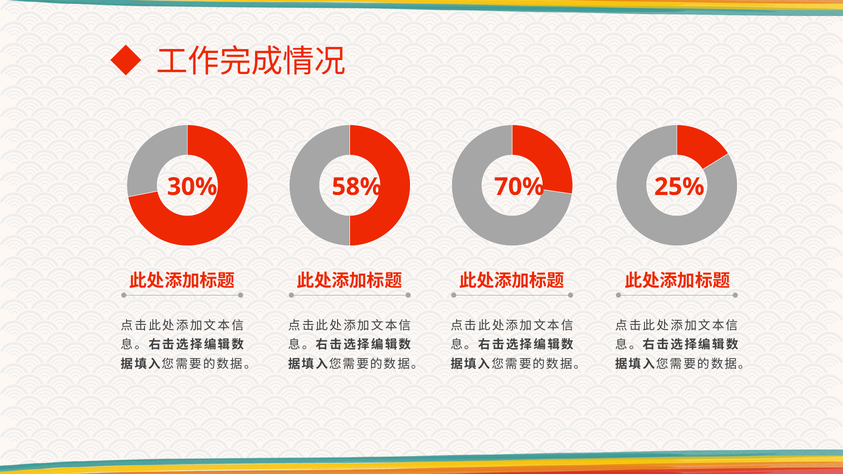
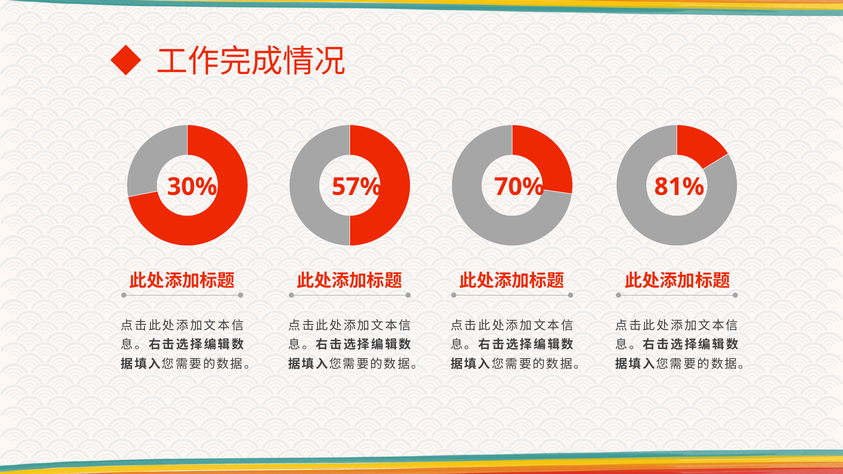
58%: 58% -> 57%
25%: 25% -> 81%
